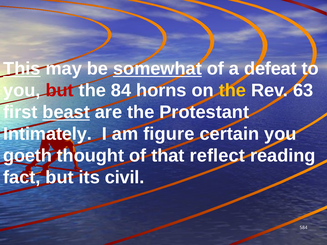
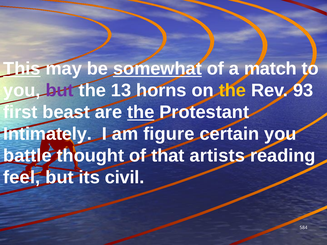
defeat: defeat -> match
but at (60, 90) colour: red -> purple
84: 84 -> 13
63: 63 -> 93
beast underline: present -> none
the at (141, 112) underline: none -> present
goeth: goeth -> battle
reflect: reflect -> artists
fact: fact -> feel
